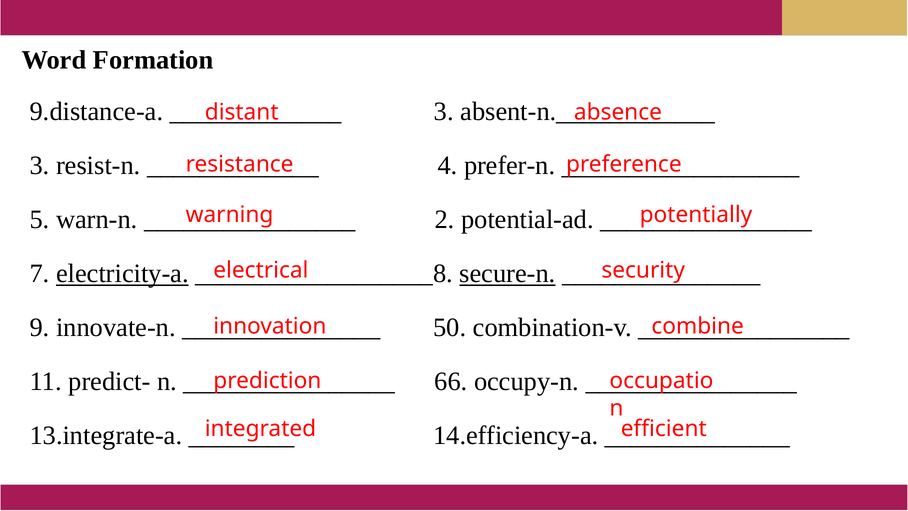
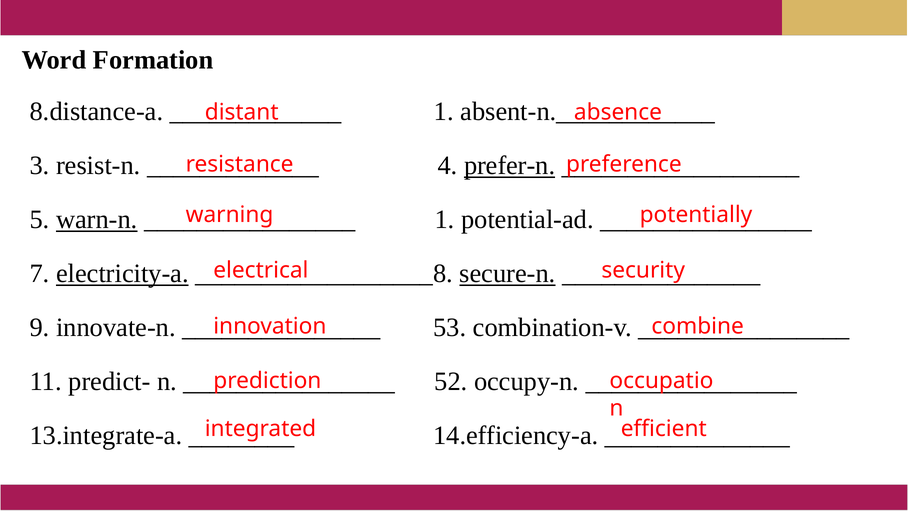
9.distance-a: 9.distance-a -> 8.distance-a
3 at (444, 112): 3 -> 1
prefer-n underline: none -> present
warn-n underline: none -> present
2 at (445, 220): 2 -> 1
50: 50 -> 53
66: 66 -> 52
